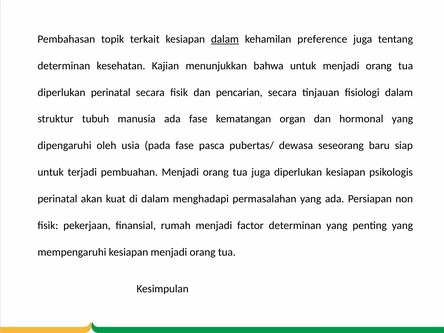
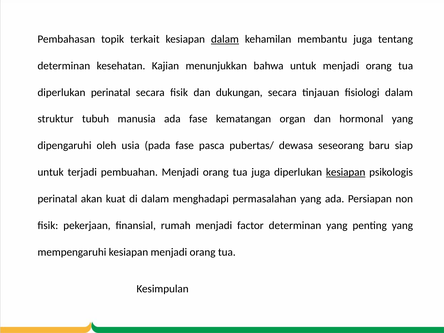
preference: preference -> membantu
pencarian: pencarian -> dukungan
kesiapan at (346, 172) underline: none -> present
